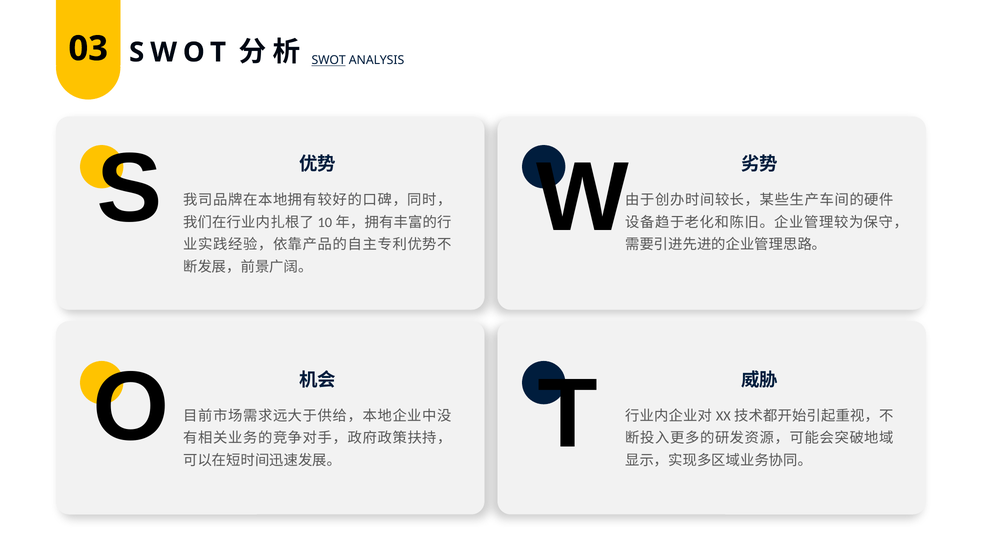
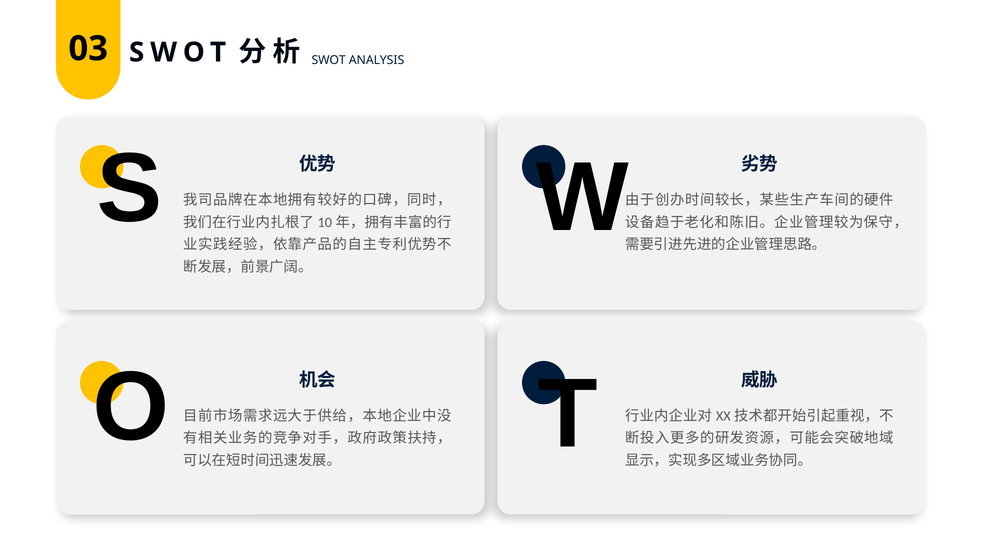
SWOT at (329, 60) underline: present -> none
